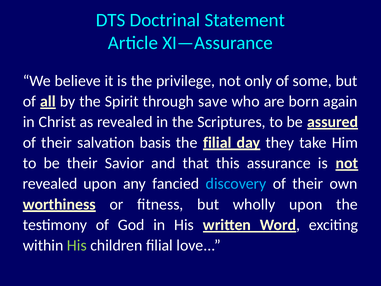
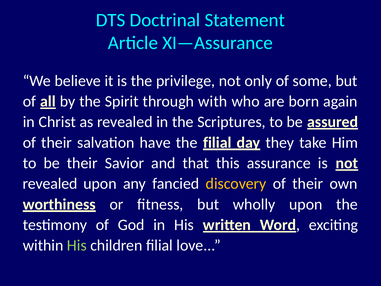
save: save -> with
basis: basis -> have
discovery colour: light blue -> yellow
